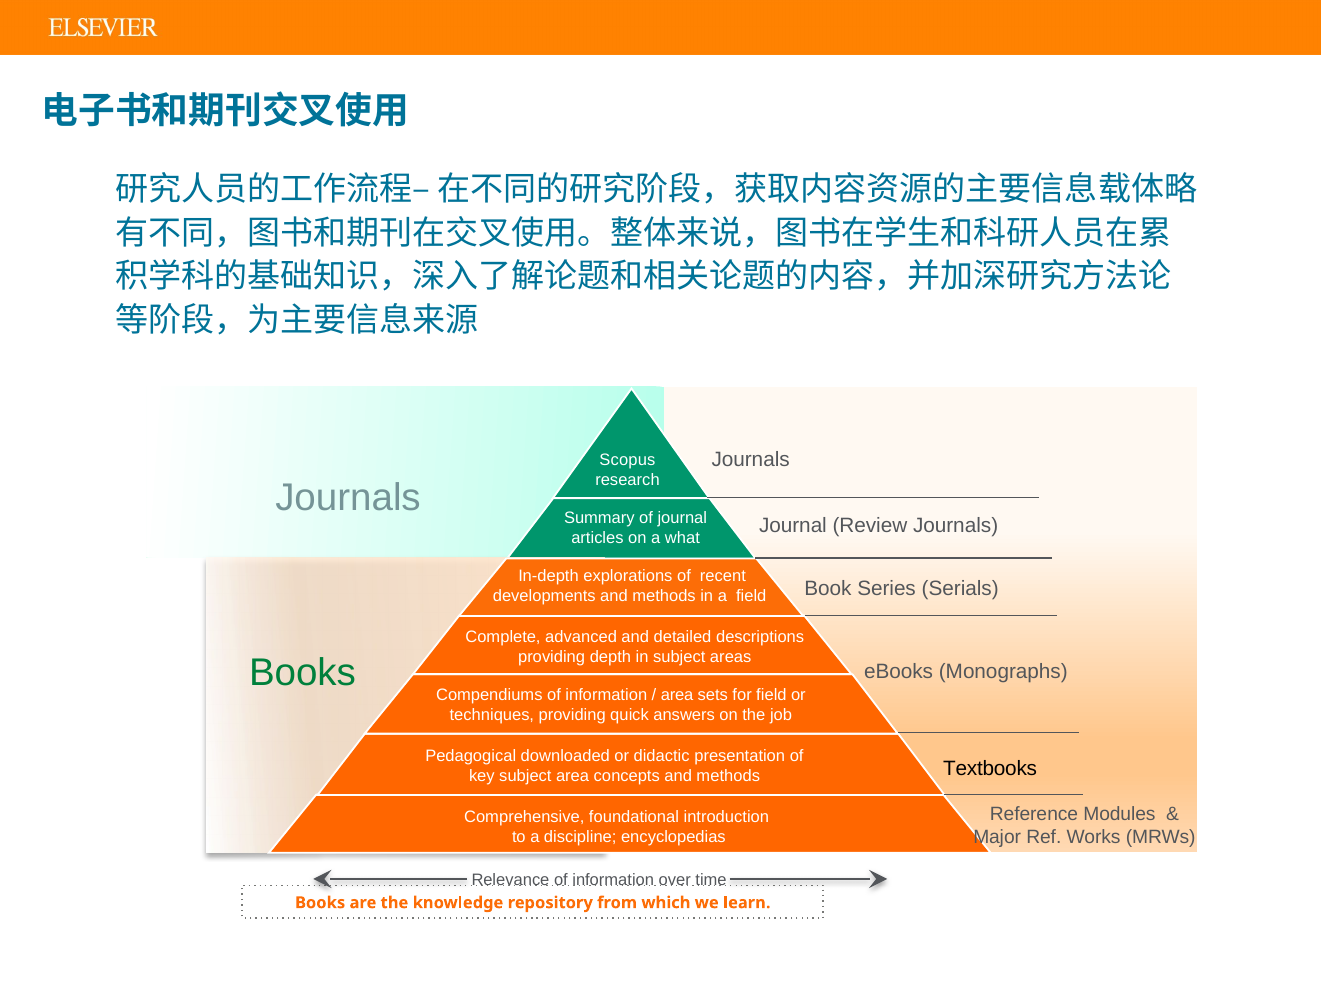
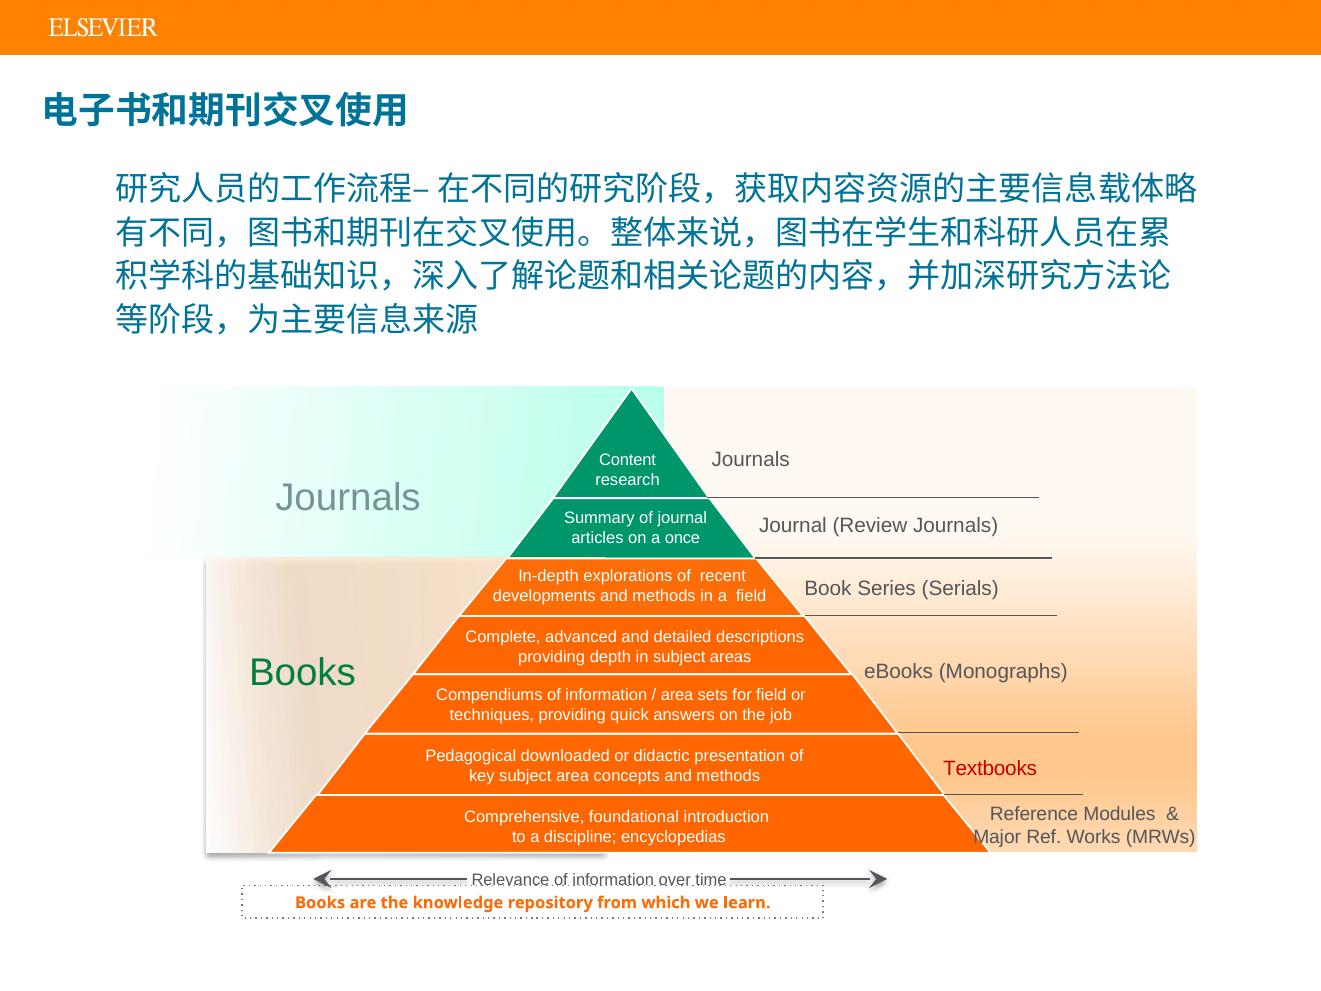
Scopus: Scopus -> Content
what: what -> once
Textbooks colour: black -> red
